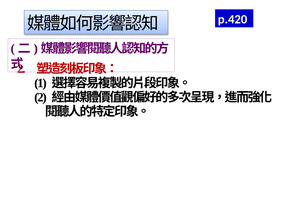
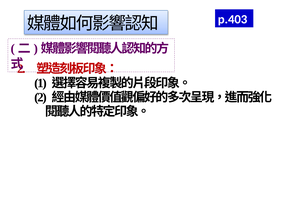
p.420: p.420 -> p.403
